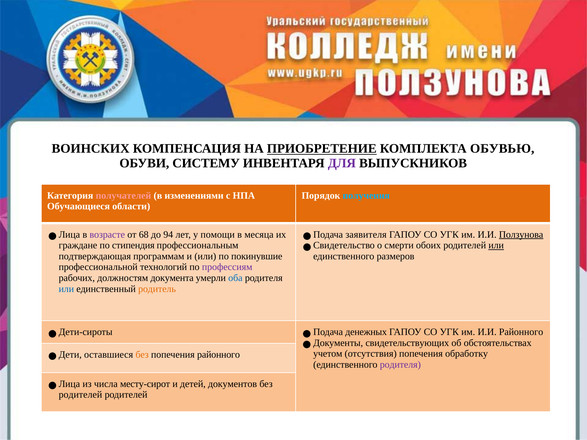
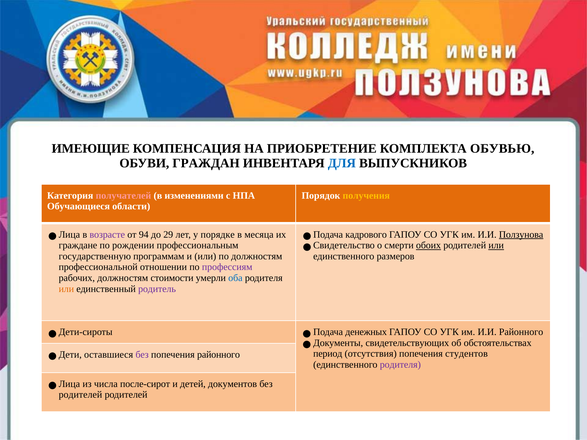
ВОИНСКИХ: ВОИНСКИХ -> ИМЕЮЩИЕ
ПРИОБРЕТЕНИЕ underline: present -> none
СИСТЕМУ: СИСТЕМУ -> ГРАЖДАН
ДЛЯ colour: purple -> blue
получения colour: light blue -> yellow
68: 68 -> 94
94: 94 -> 29
помощи: помощи -> порядке
заявителя: заявителя -> кадрового
стипендия: стипендия -> рождении
обоих underline: none -> present
подтверждающая: подтверждающая -> государственную
по покинувшие: покинувшие -> должностям
технологий: технологий -> отношении
документа: документа -> стоимости
или at (66, 289) colour: blue -> orange
родитель colour: orange -> purple
учетом: учетом -> период
обработку: обработку -> студентов
без at (142, 355) colour: orange -> purple
месту-сирот: месту-сирот -> после-сирот
